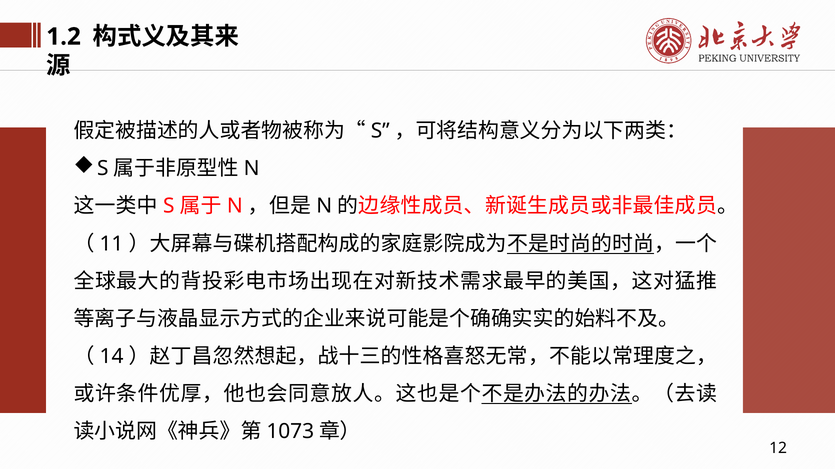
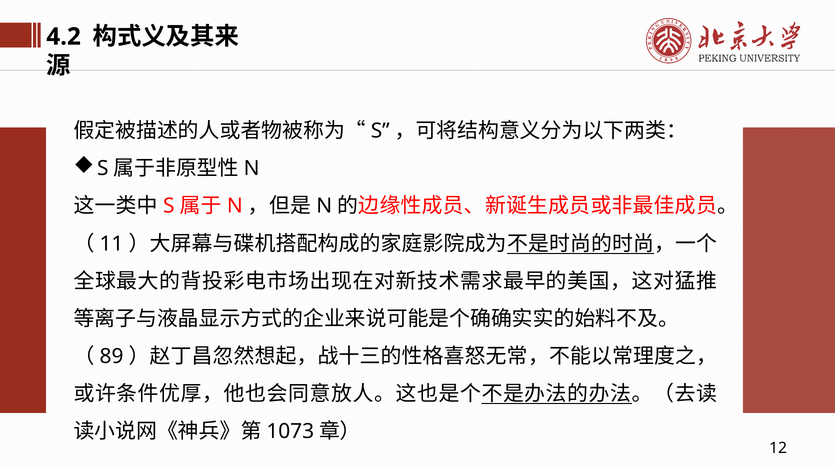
1.2: 1.2 -> 4.2
14: 14 -> 89
